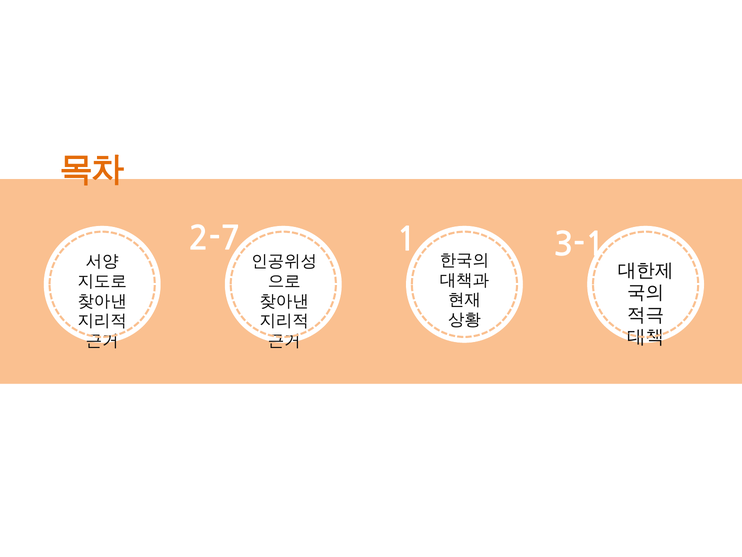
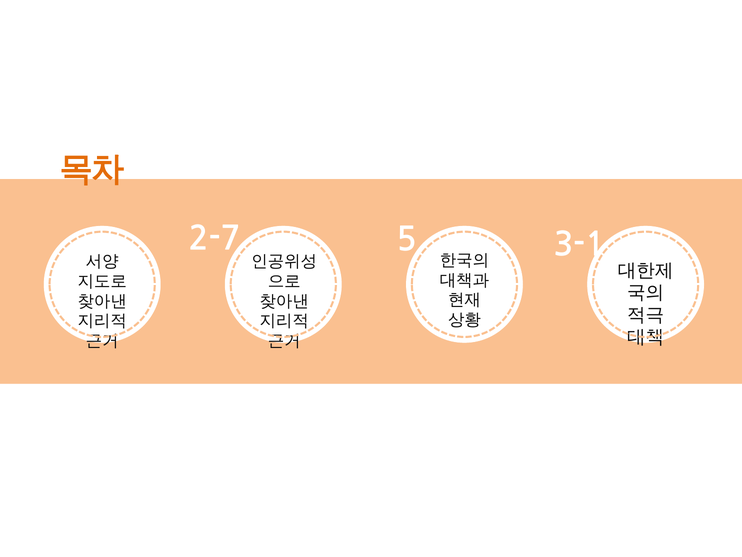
1: 1 -> 5
